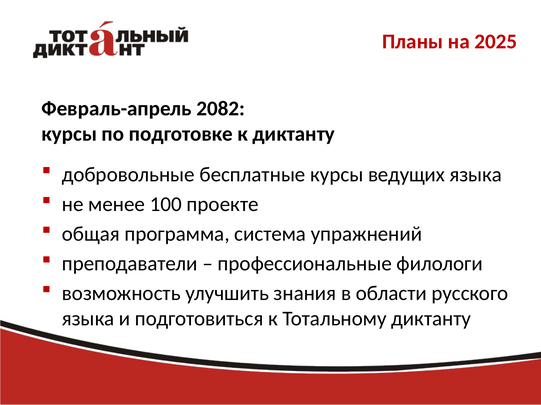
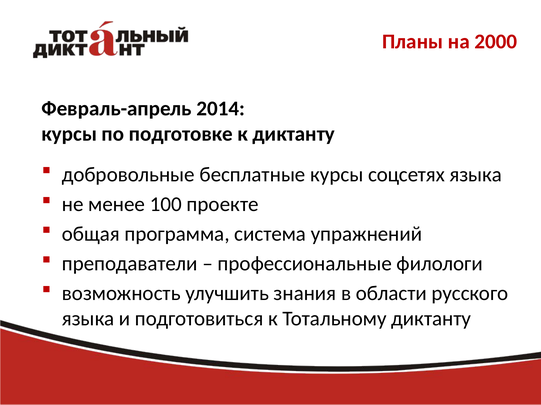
2025: 2025 -> 2000
2082: 2082 -> 2014
ведущих: ведущих -> соцсетях
